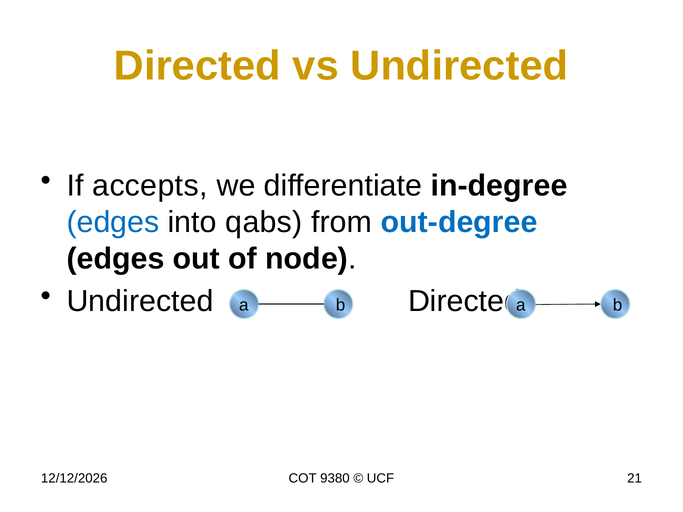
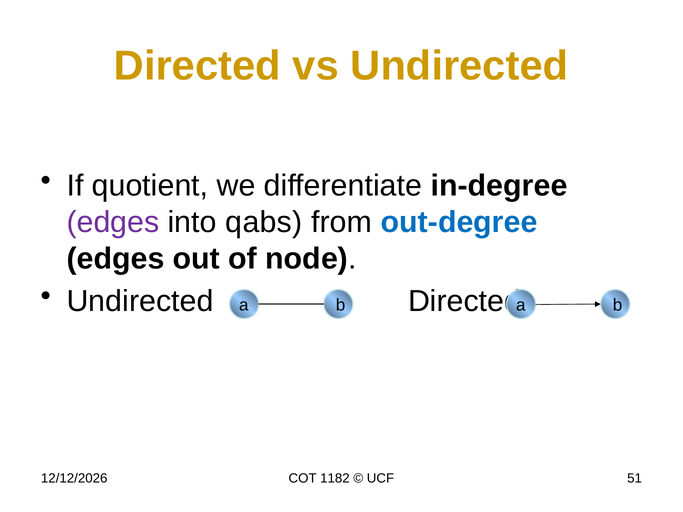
accepts: accepts -> quotient
edges at (113, 222) colour: blue -> purple
9380: 9380 -> 1182
21: 21 -> 51
